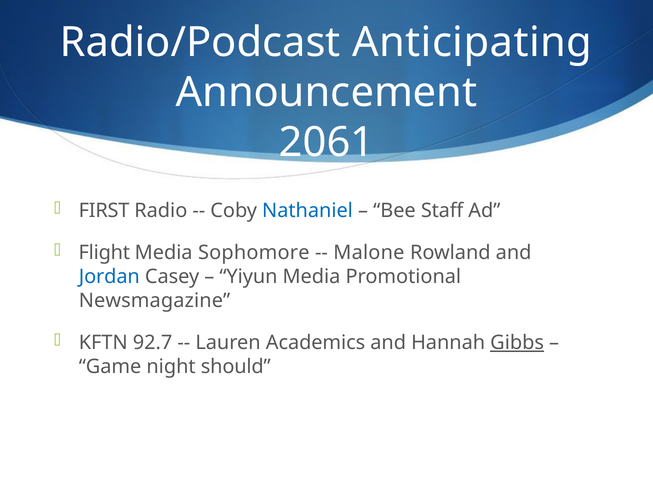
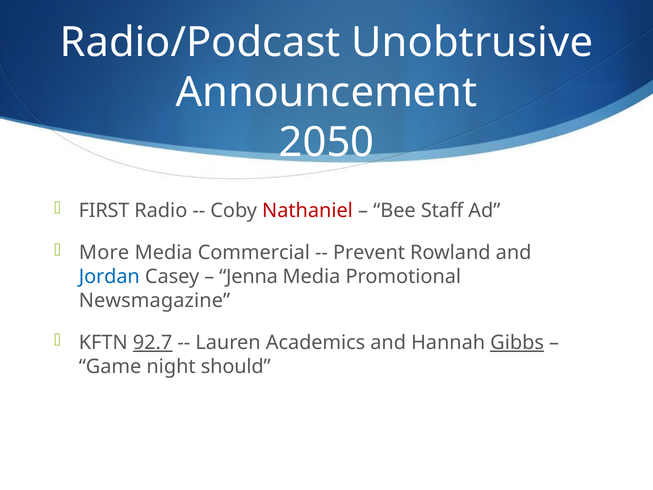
Anticipating: Anticipating -> Unobtrusive
2061: 2061 -> 2050
Nathaniel colour: blue -> red
Flight: Flight -> More
Sophomore: Sophomore -> Commercial
Malone: Malone -> Prevent
Yiyun: Yiyun -> Jenna
92.7 underline: none -> present
